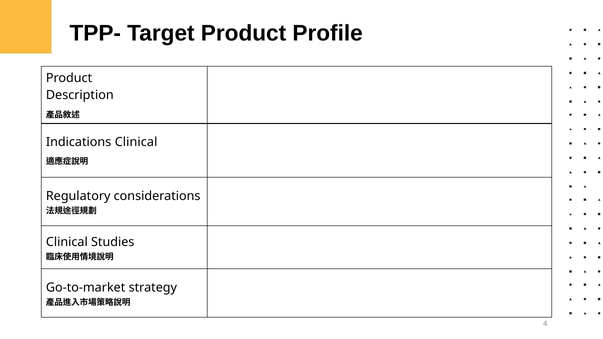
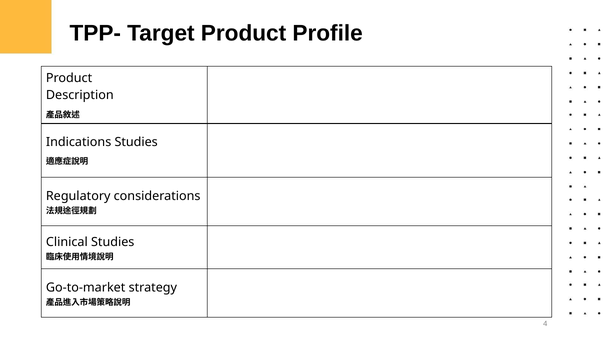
Indications Clinical: Clinical -> Studies
